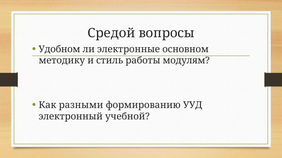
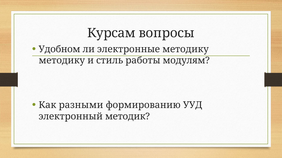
Средой: Средой -> Курсам
электронные основном: основном -> методику
учебной: учебной -> методик
